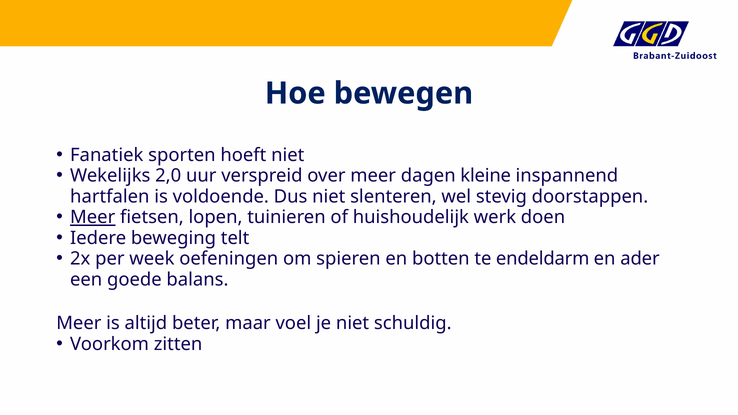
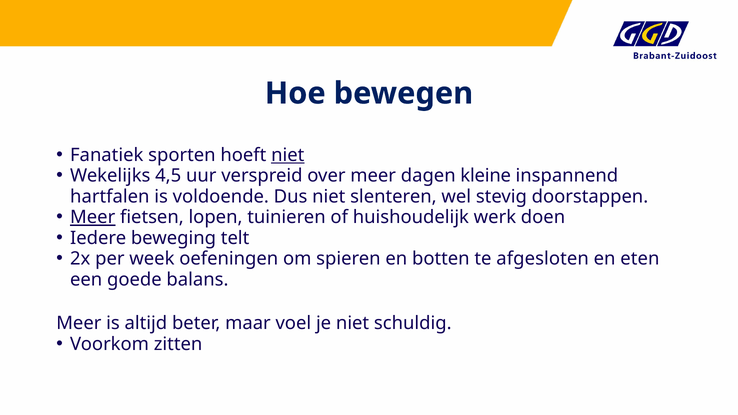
niet at (288, 155) underline: none -> present
2,0: 2,0 -> 4,5
endeldarm: endeldarm -> afgesloten
ader: ader -> eten
